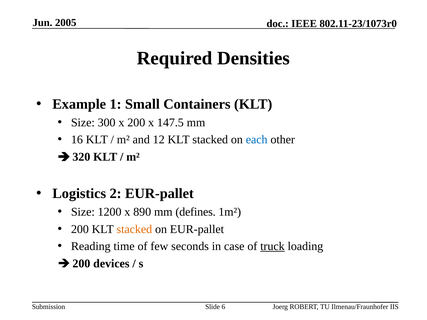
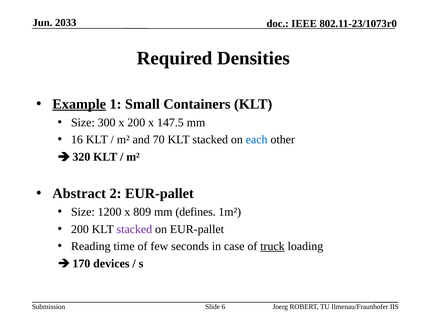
2005: 2005 -> 2033
Example underline: none -> present
12: 12 -> 70
Logistics: Logistics -> Abstract
890: 890 -> 809
stacked at (134, 229) colour: orange -> purple
200 at (81, 264): 200 -> 170
